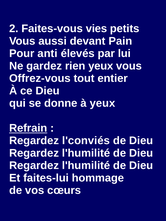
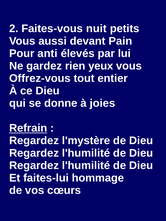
vies: vies -> nuit
à yeux: yeux -> joies
l'conviés: l'conviés -> l'mystère
